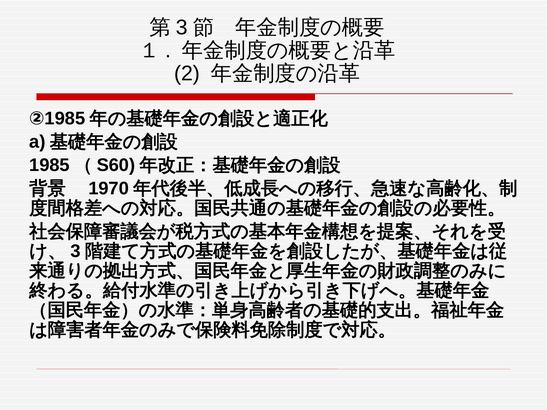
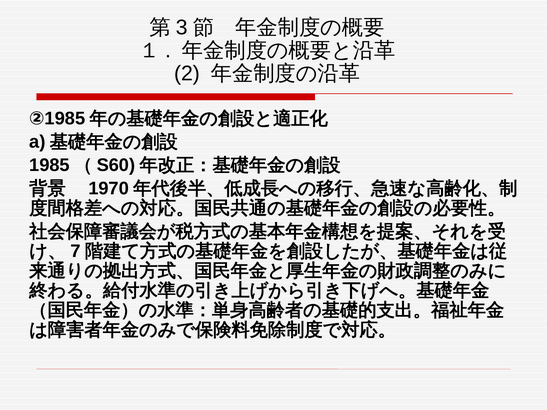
3 at (76, 251): 3 -> 7
